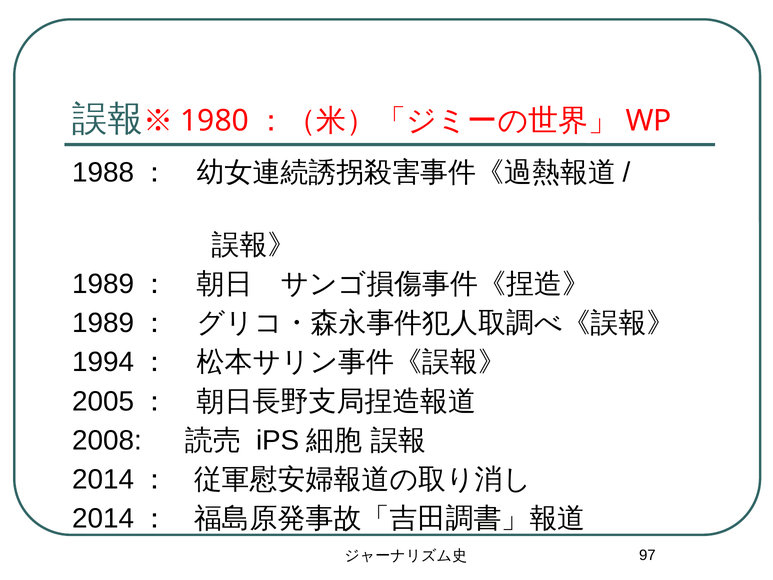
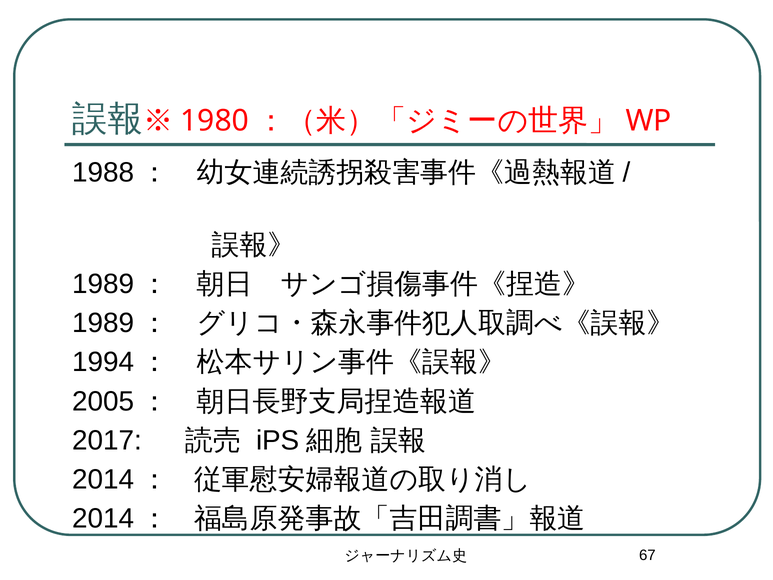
2008: 2008 -> 2017
97: 97 -> 67
